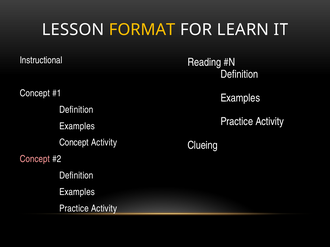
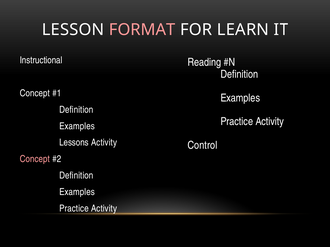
FORMAT colour: yellow -> pink
Concept at (74, 143): Concept -> Lessons
Clueing: Clueing -> Control
